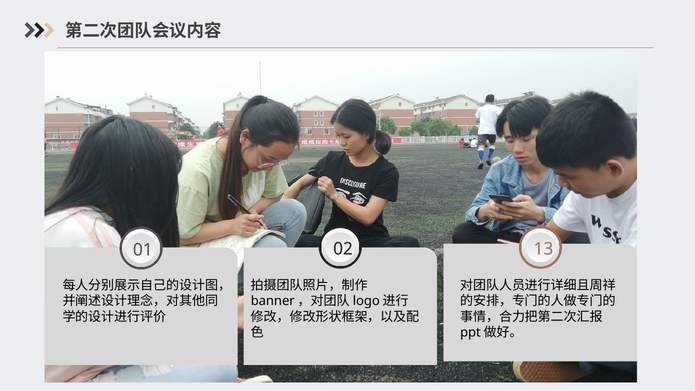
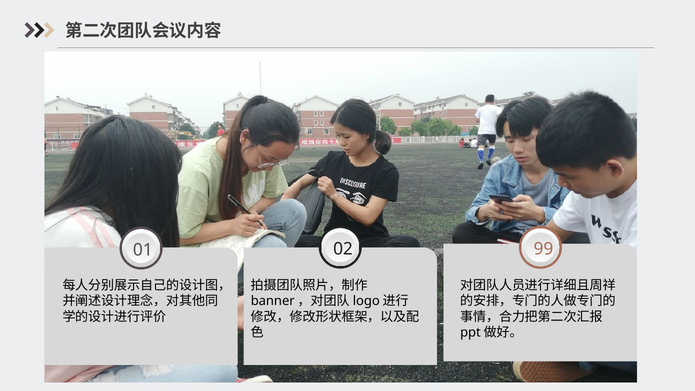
13: 13 -> 99
